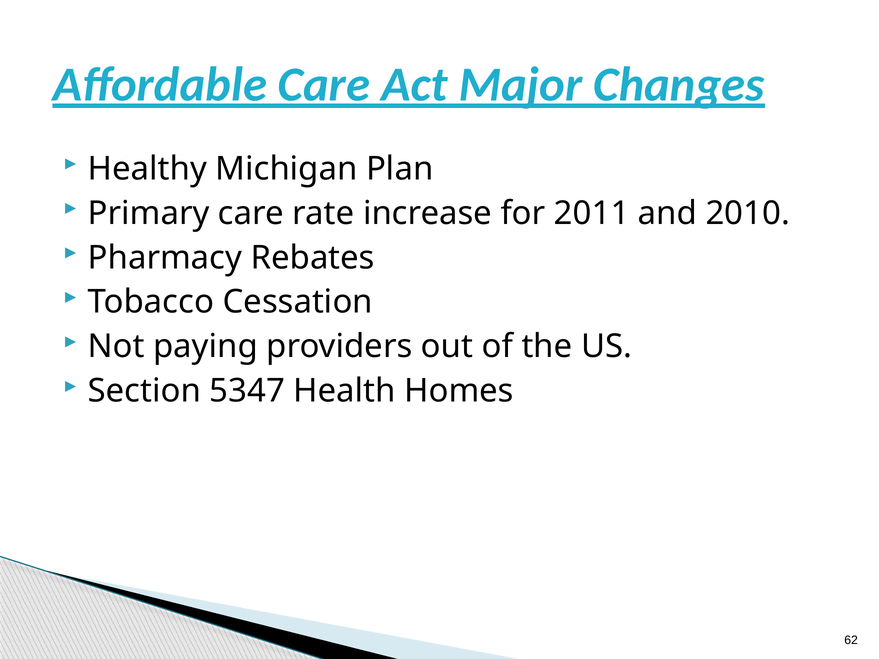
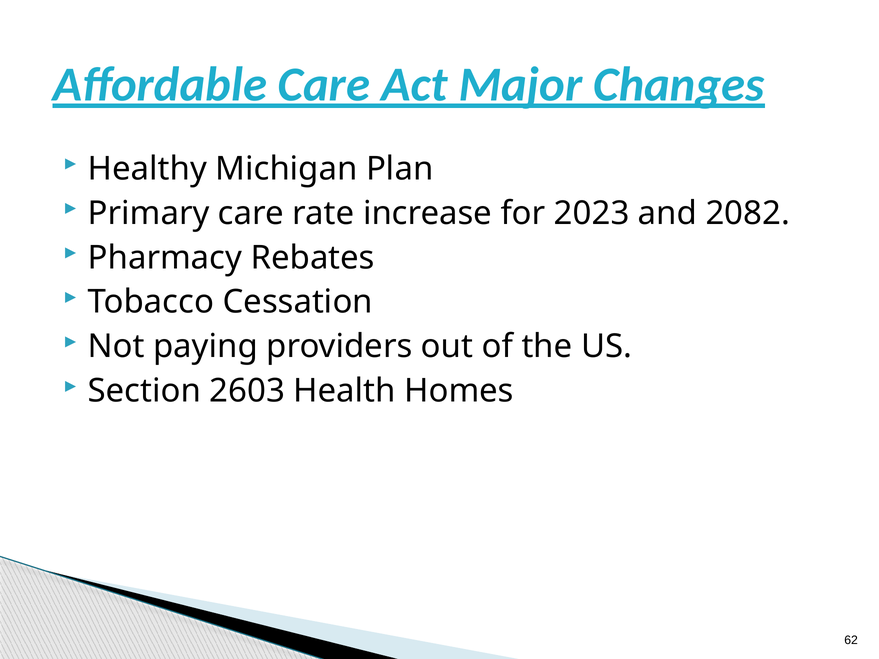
2011: 2011 -> 2023
2010: 2010 -> 2082
5347: 5347 -> 2603
